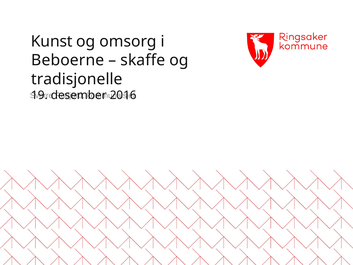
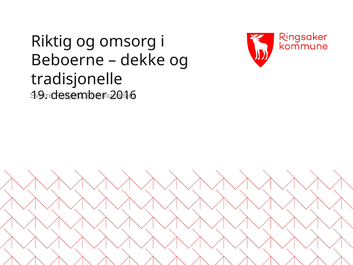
Kunst: Kunst -> Riktig
skaffe: skaffe -> dekke
